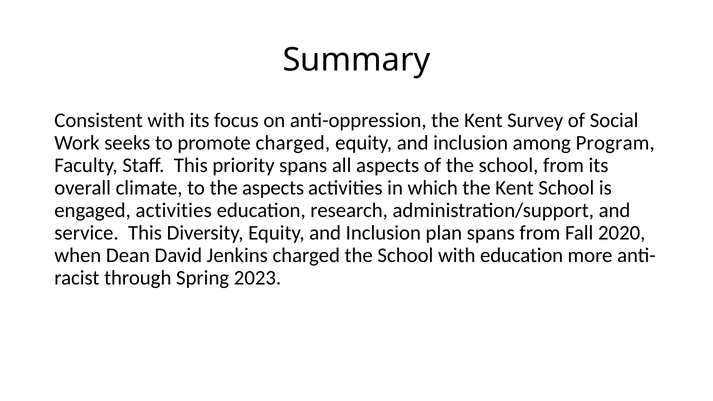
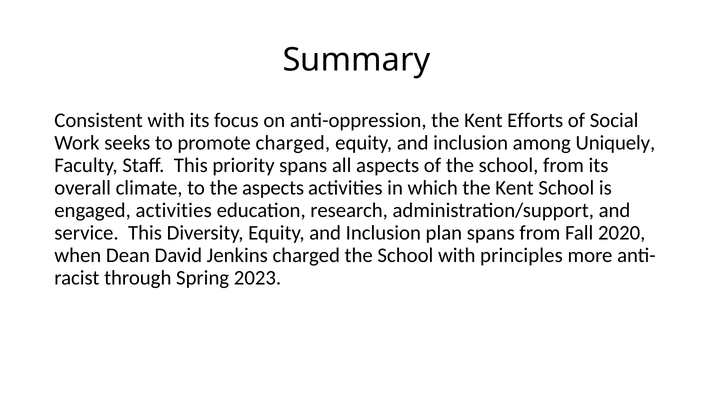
Survey: Survey -> Efforts
Program: Program -> Uniquely
with education: education -> principles
